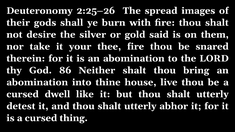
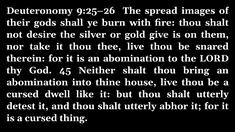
2:25–26: 2:25–26 -> 9:25–26
said: said -> give
it your: your -> thou
thee fire: fire -> live
86: 86 -> 45
